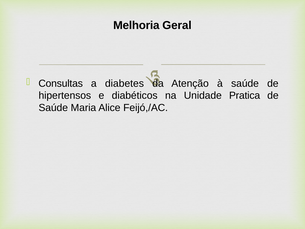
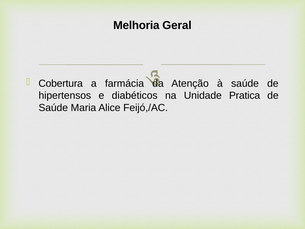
Consultas: Consultas -> Cobertura
diabetes: diabetes -> farmácia
